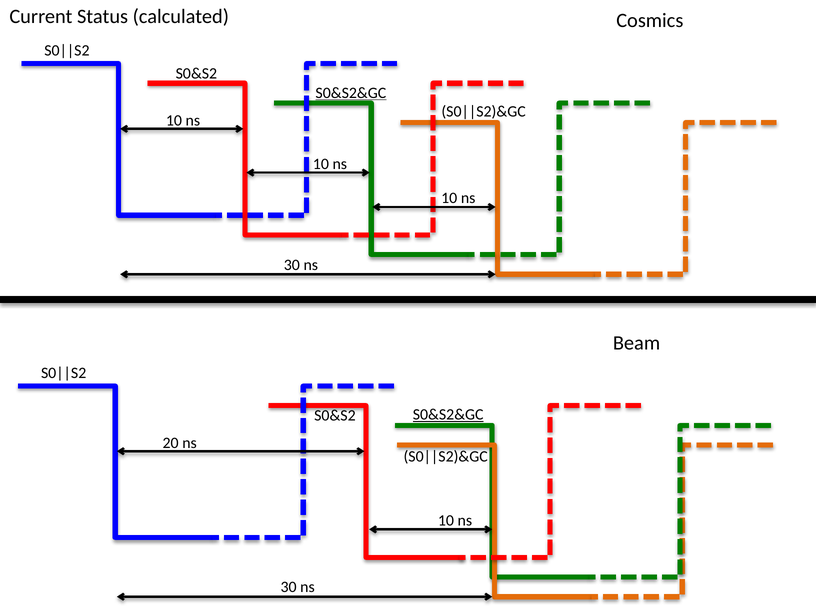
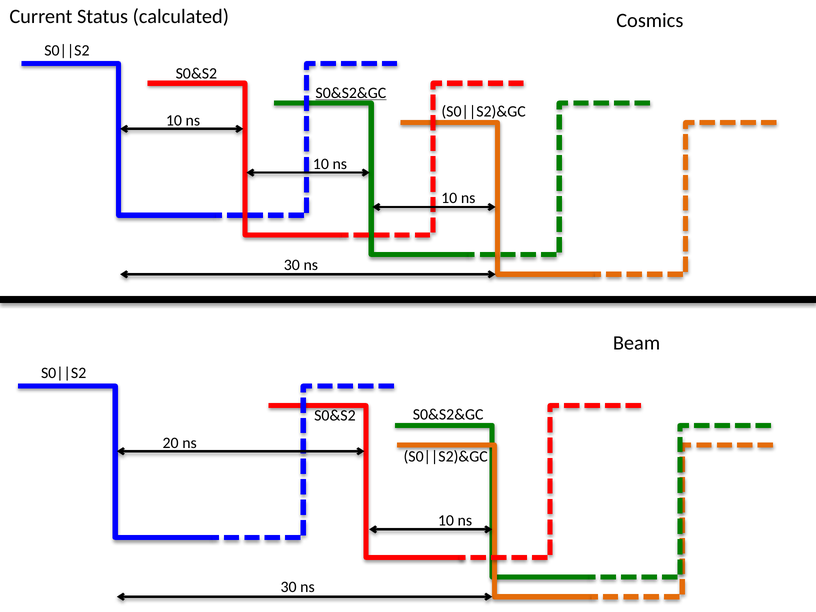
S0&S2&GC at (448, 415) underline: present -> none
